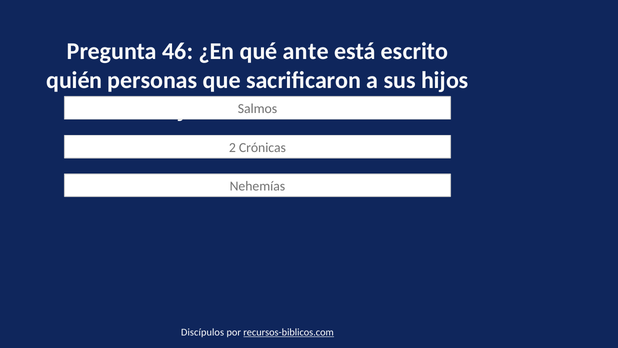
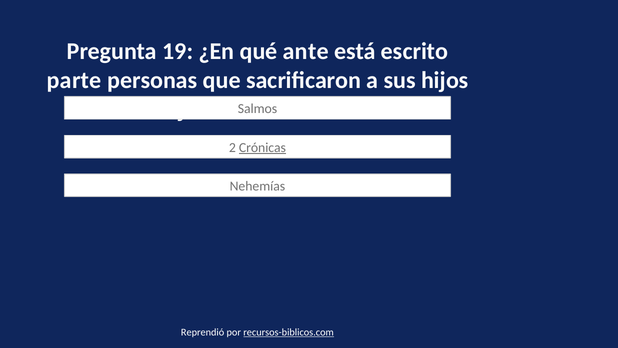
46: 46 -> 19
quién: quién -> parte
Crónicas underline: none -> present
Discípulos: Discípulos -> Reprendió
